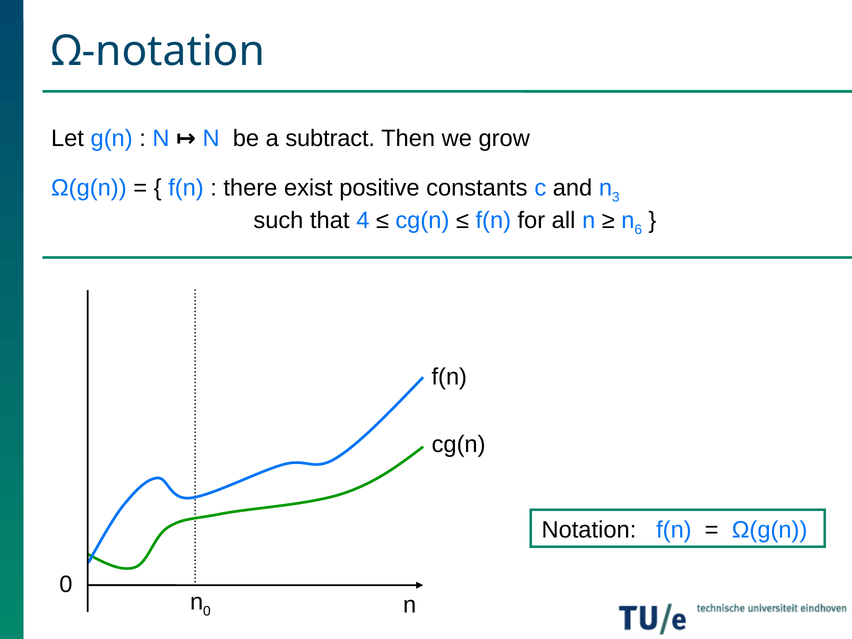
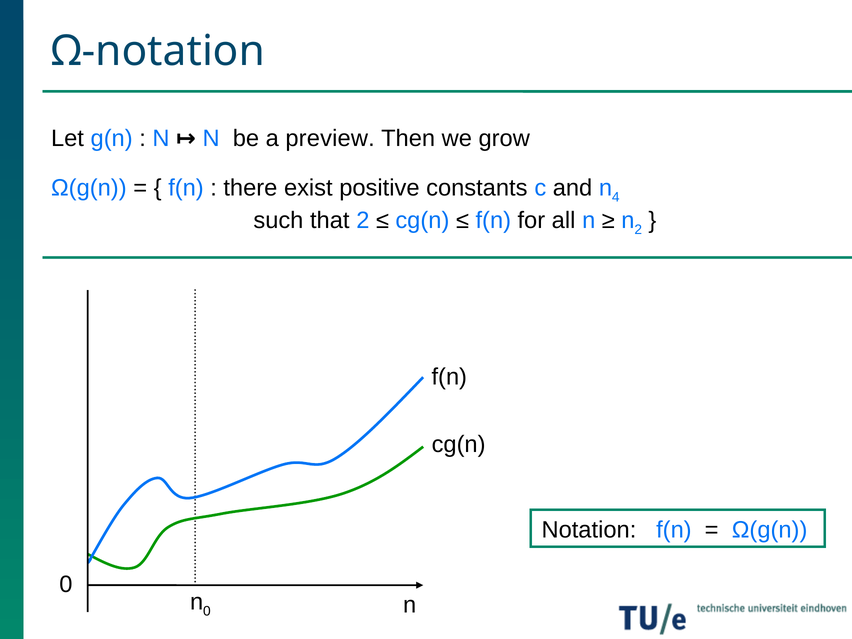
subtract: subtract -> preview
3: 3 -> 4
that 4: 4 -> 2
n 6: 6 -> 2
